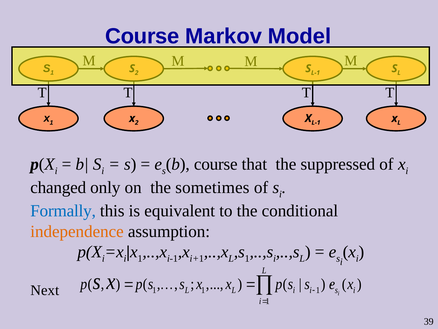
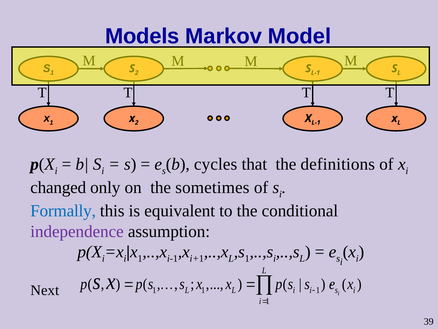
Course at (142, 36): Course -> Models
b course: course -> cycles
suppressed: suppressed -> definitions
independence colour: orange -> purple
